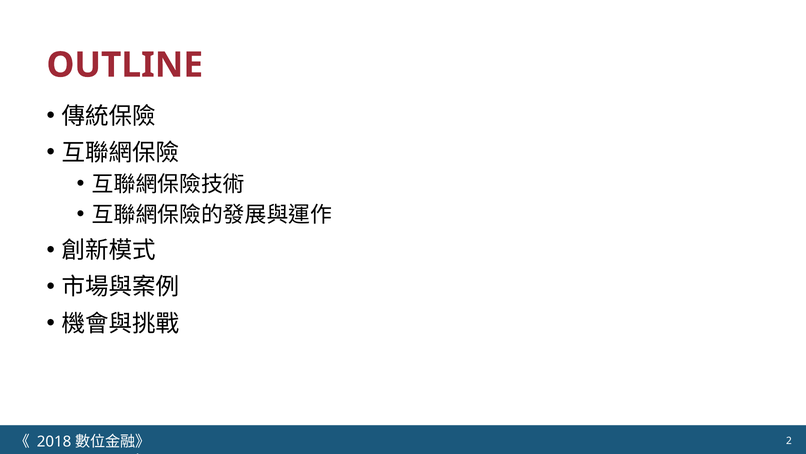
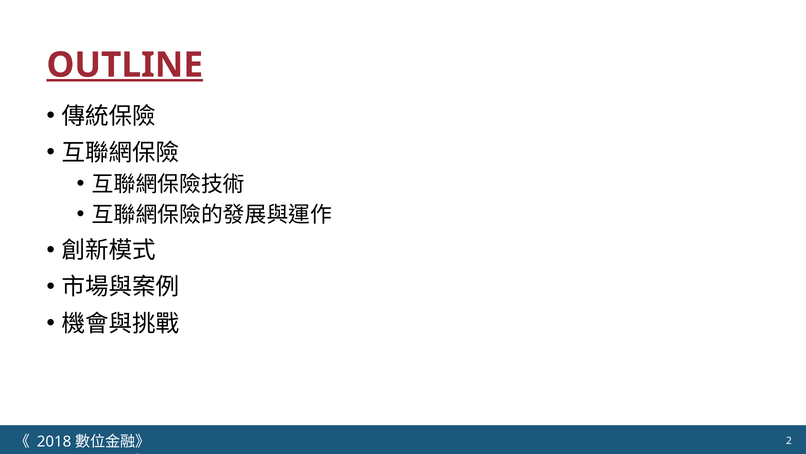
OUTLINE underline: none -> present
